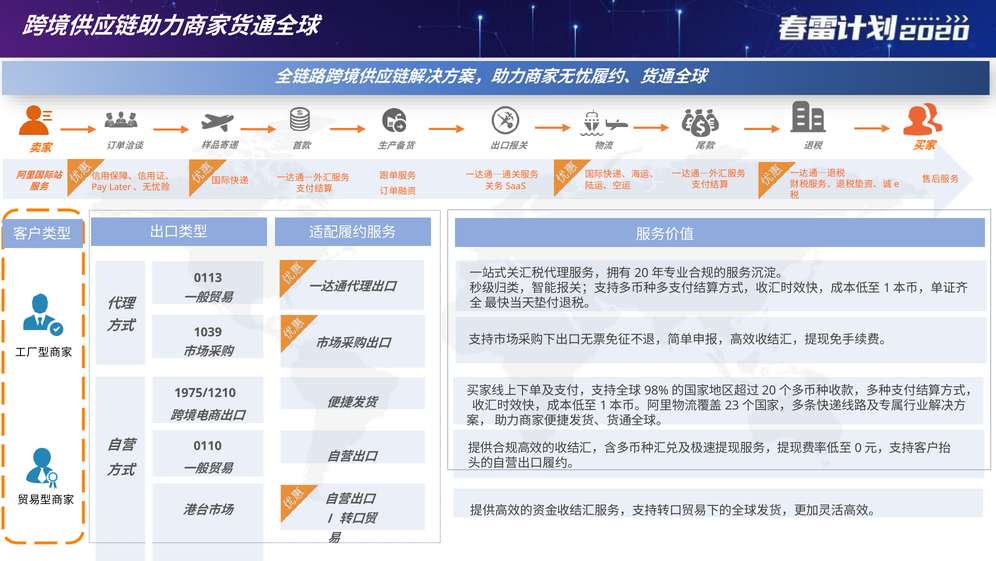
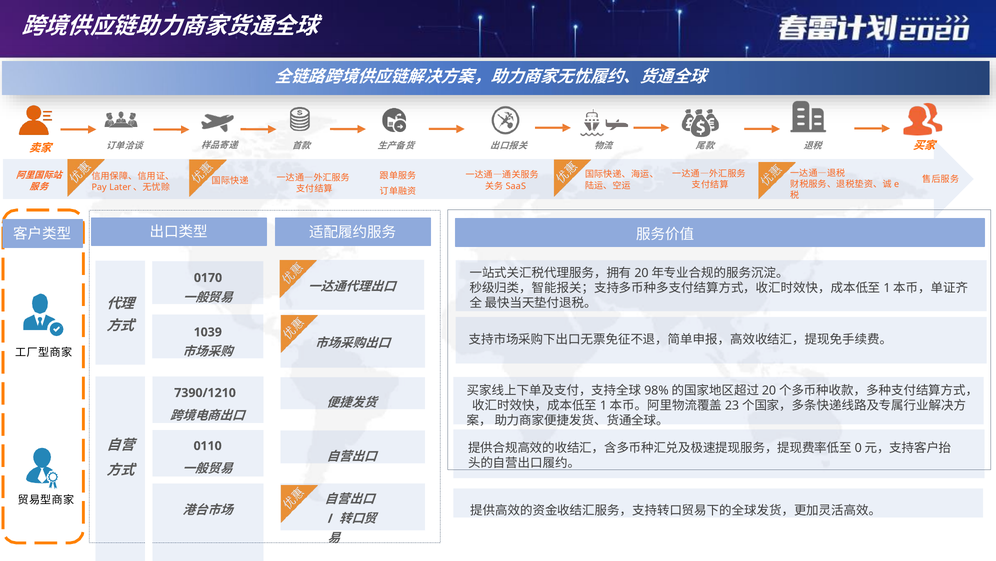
0113: 0113 -> 0170
1975/1210: 1975/1210 -> 7390/1210
